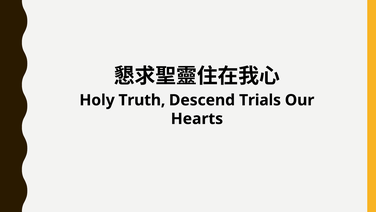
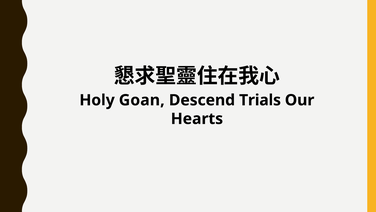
Truth: Truth -> Goan
